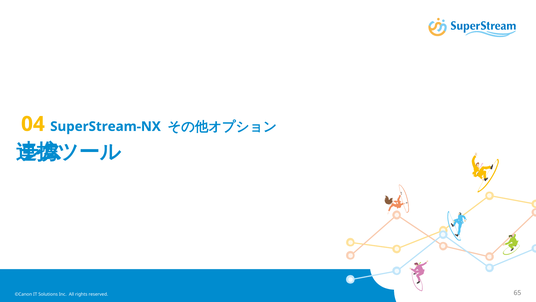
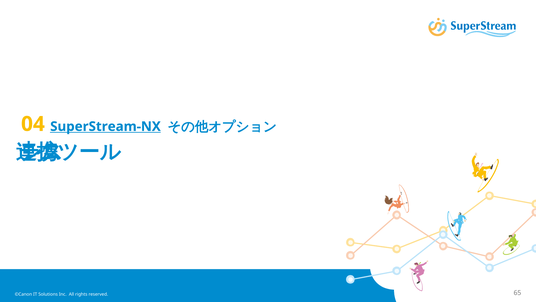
SuperStream-NX underline: none -> present
